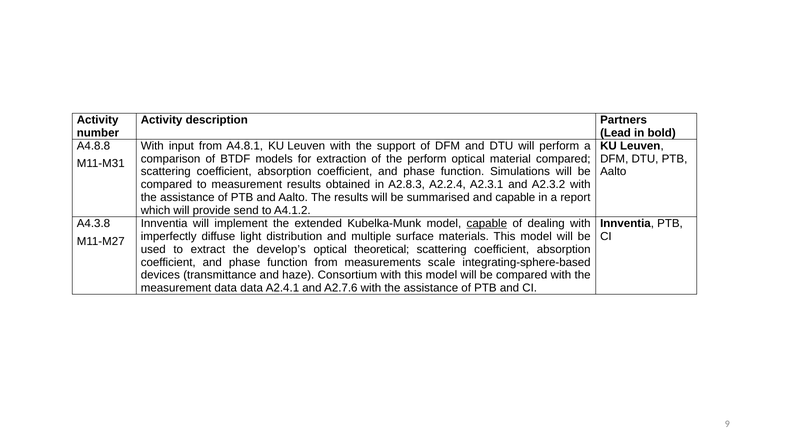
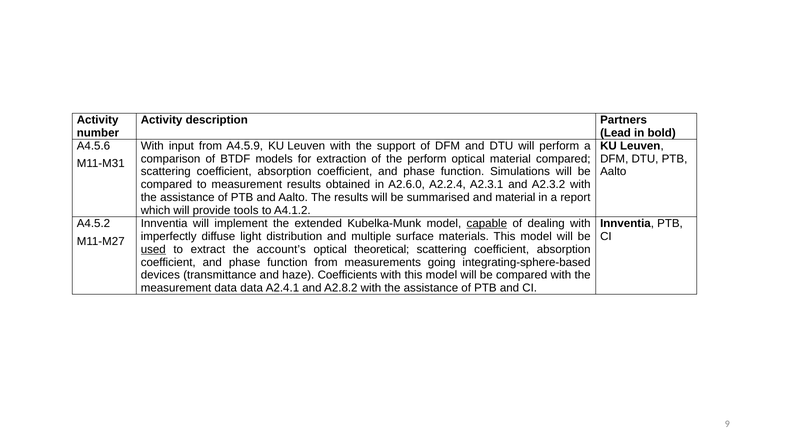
A4.8.8: A4.8.8 -> A4.5.6
A4.8.1: A4.8.1 -> A4.5.9
A2.8.3: A2.8.3 -> A2.6.0
and capable: capable -> material
send: send -> tools
A4.3.8: A4.3.8 -> A4.5.2
used underline: none -> present
develop’s: develop’s -> account’s
scale: scale -> going
Consortium: Consortium -> Coefficients
A2.7.6: A2.7.6 -> A2.8.2
